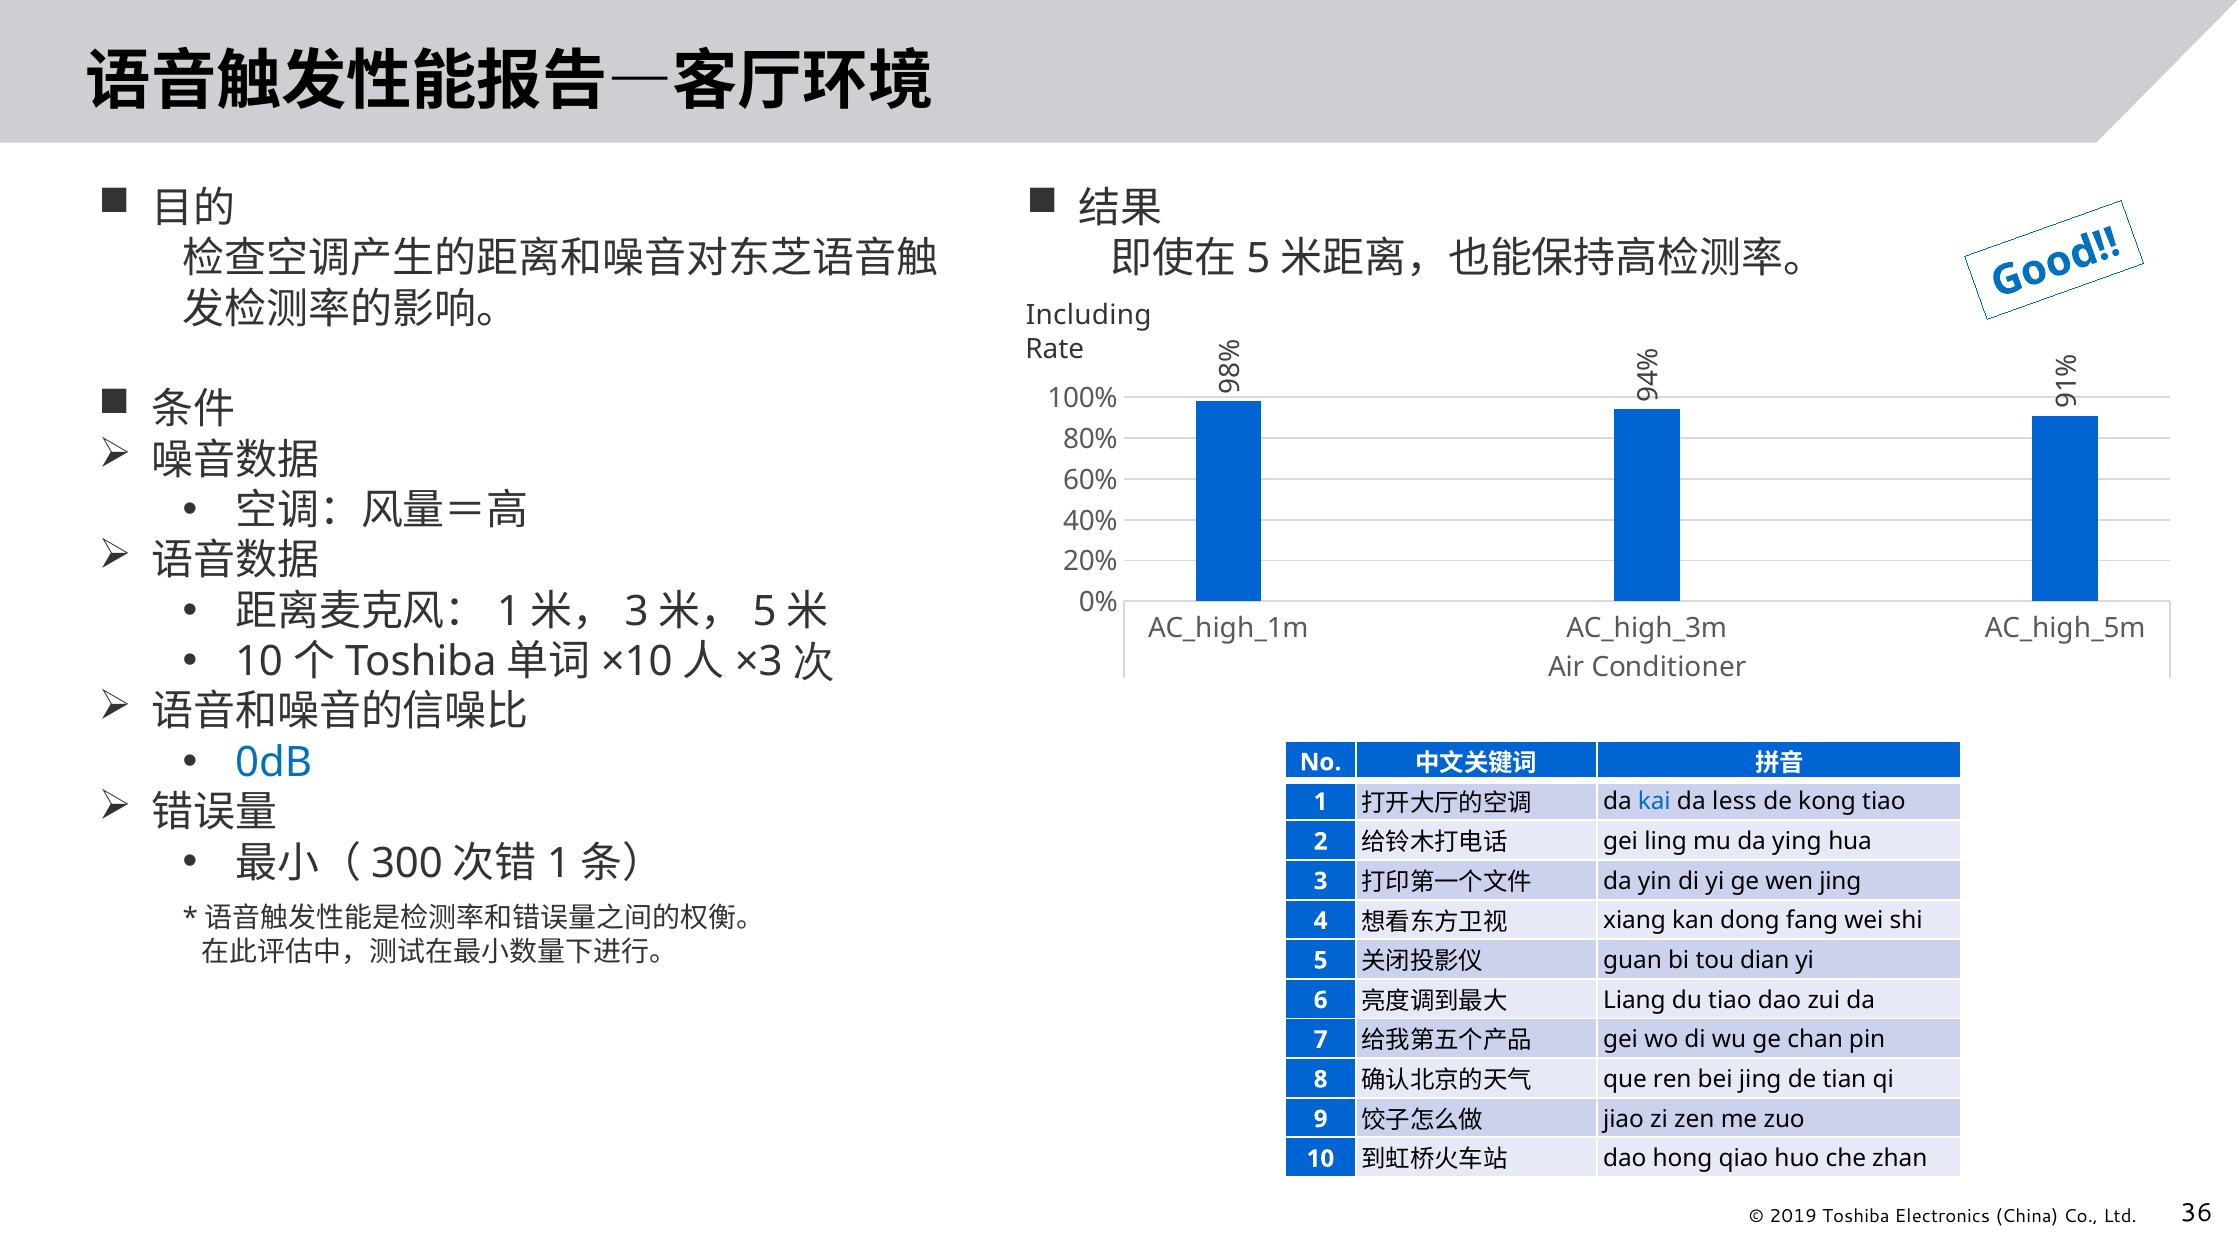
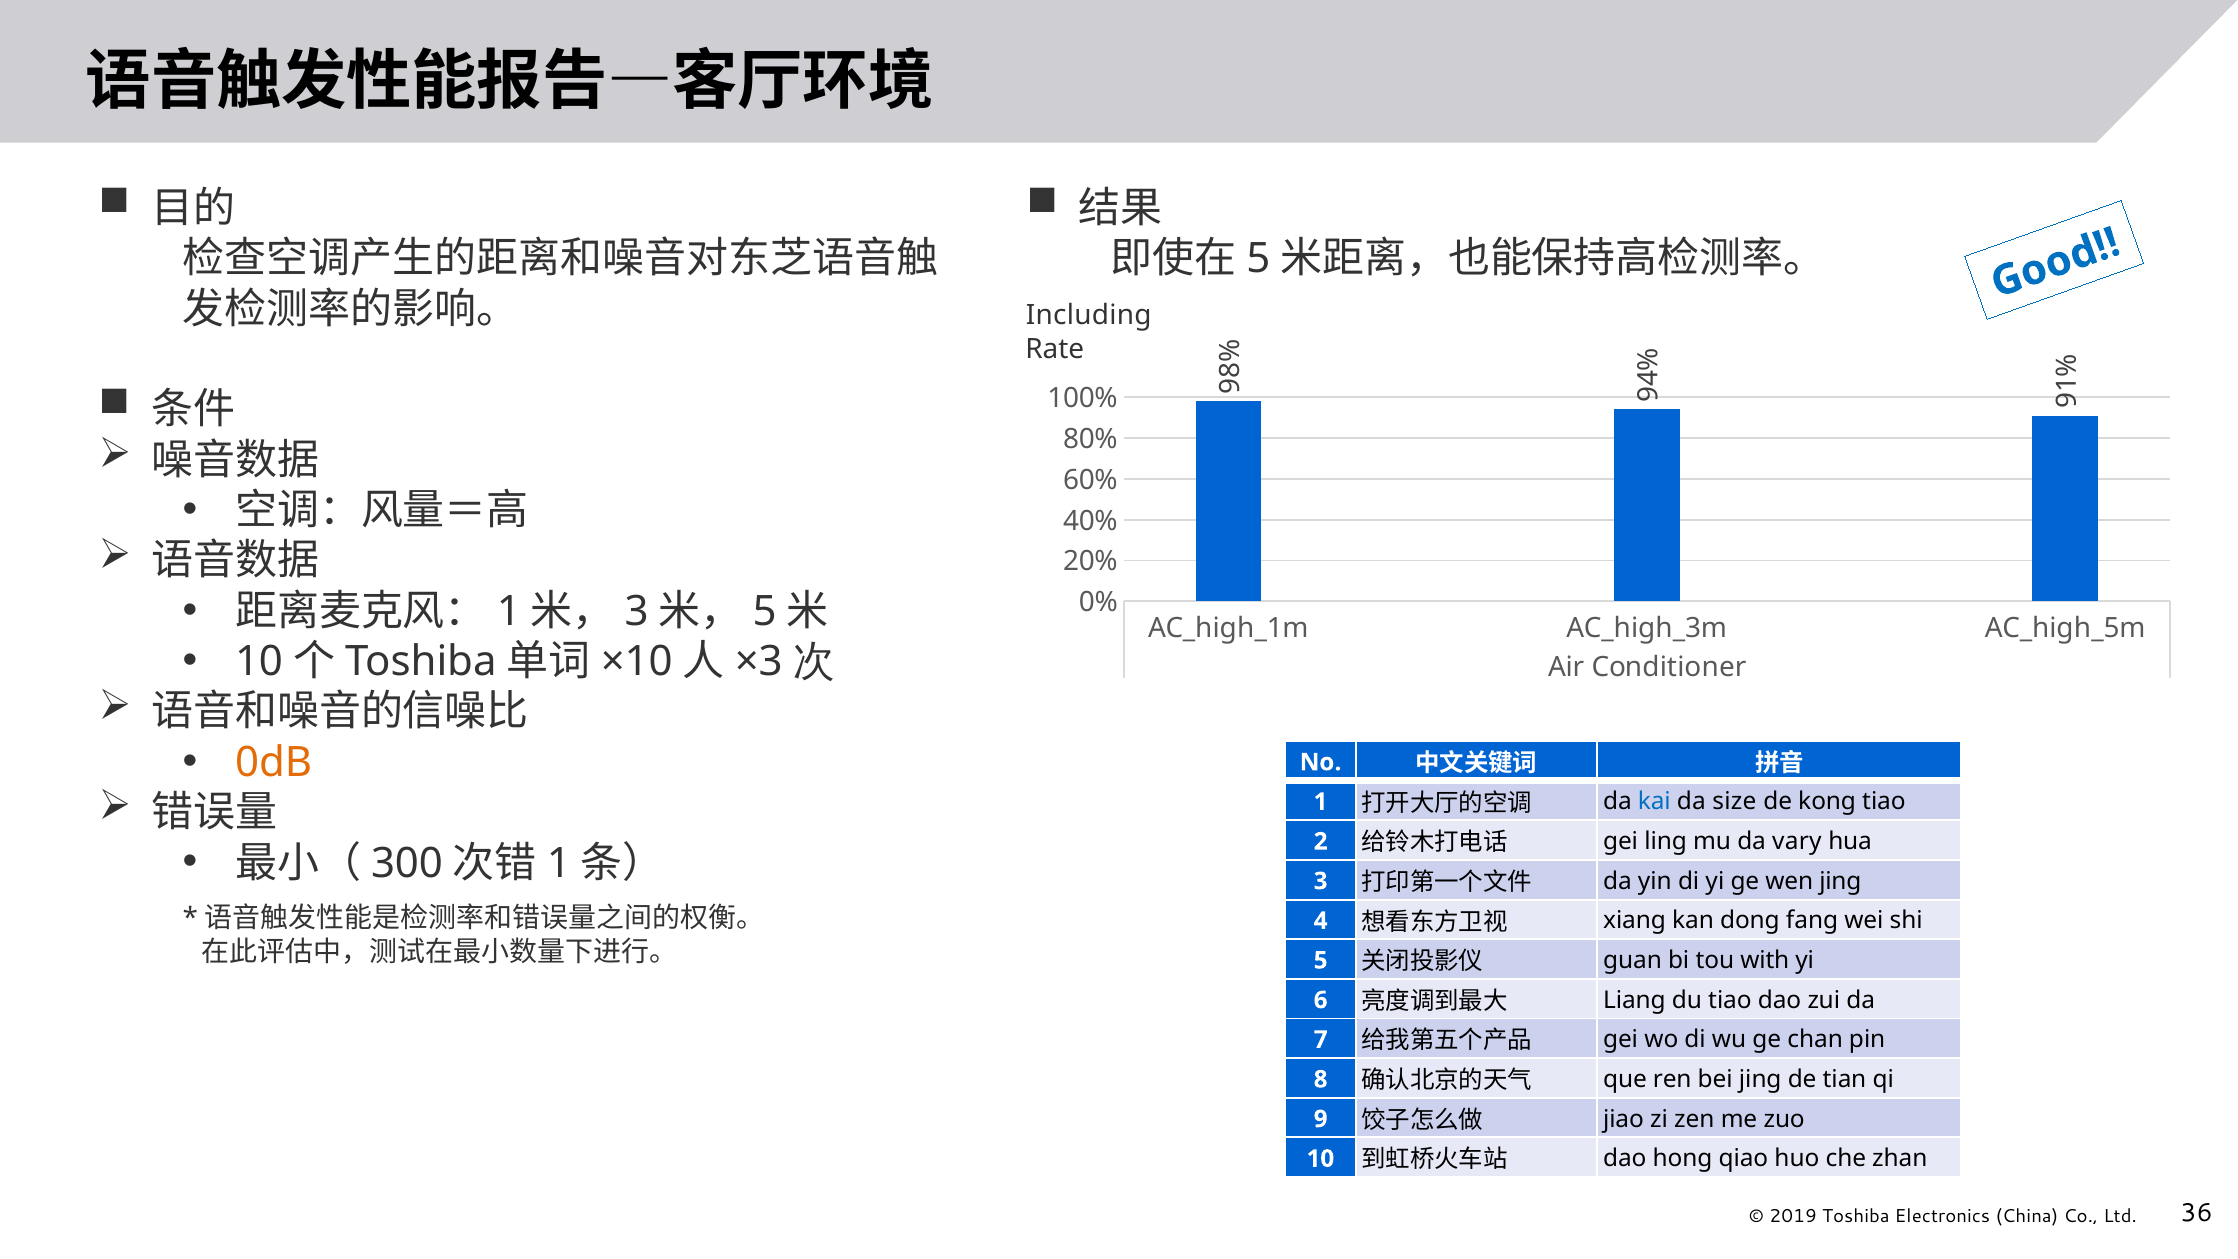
0dB colour: blue -> orange
less: less -> size
ying: ying -> vary
dian: dian -> with
